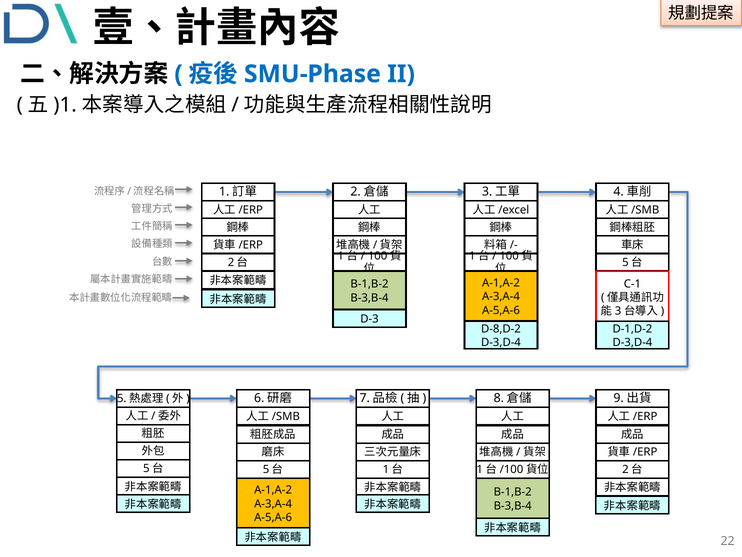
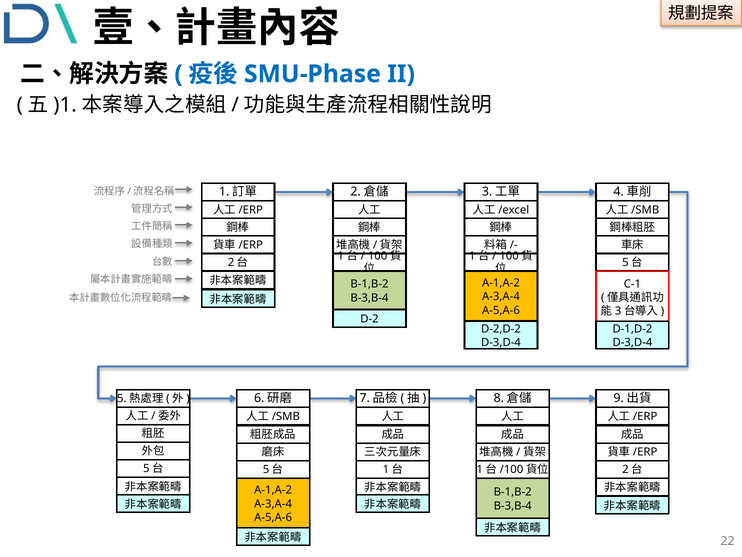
D-3: D-3 -> D-2
D-8,D-2: D-8,D-2 -> D-2,D-2
